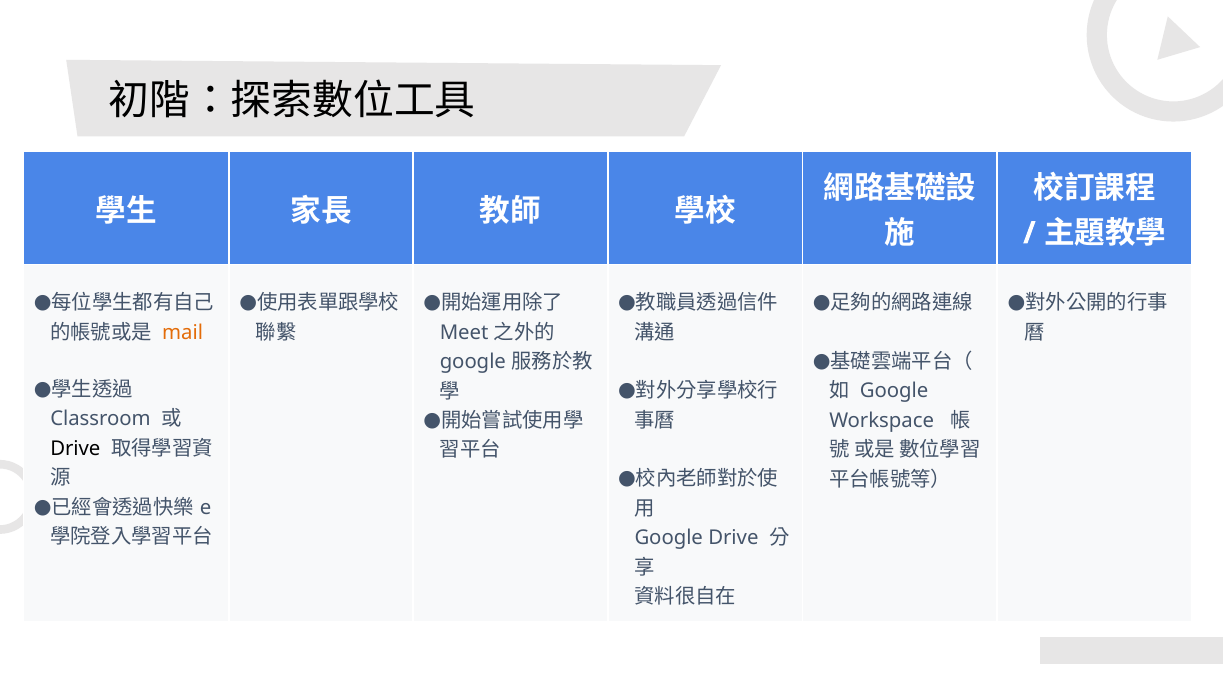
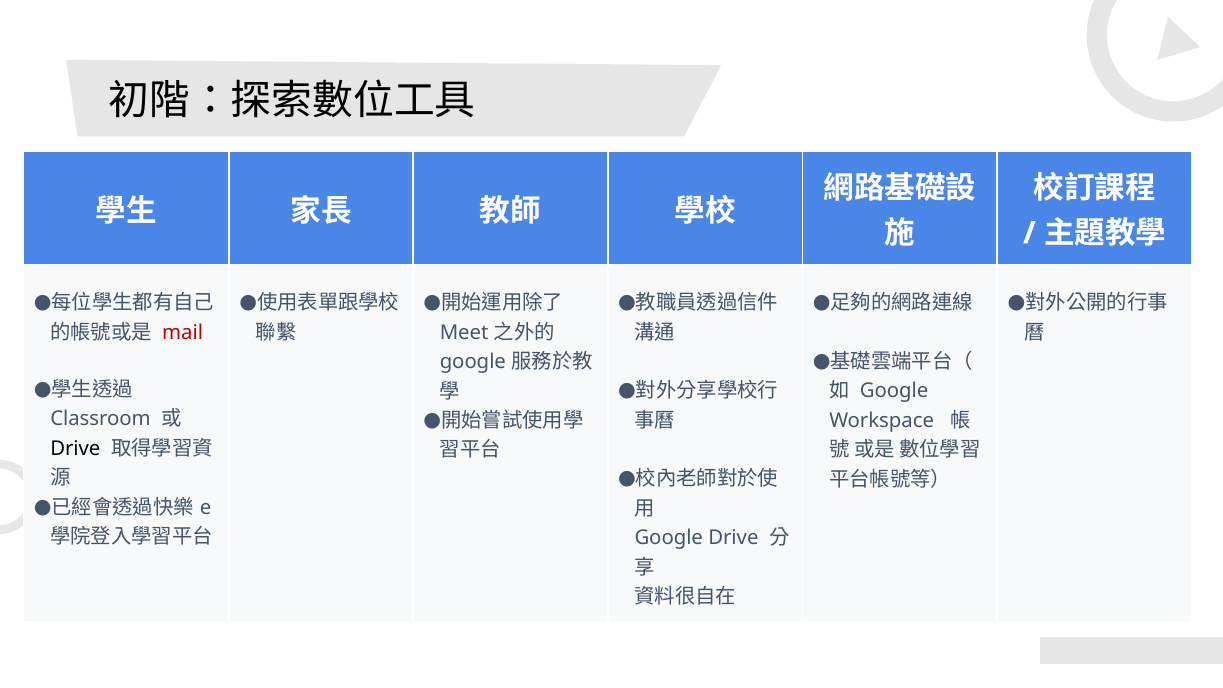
mail colour: orange -> red
